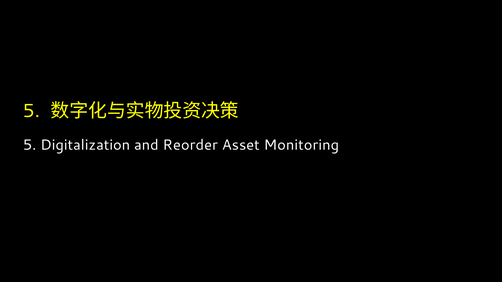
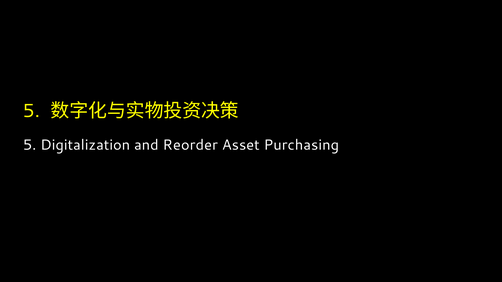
Monitoring: Monitoring -> Purchasing
